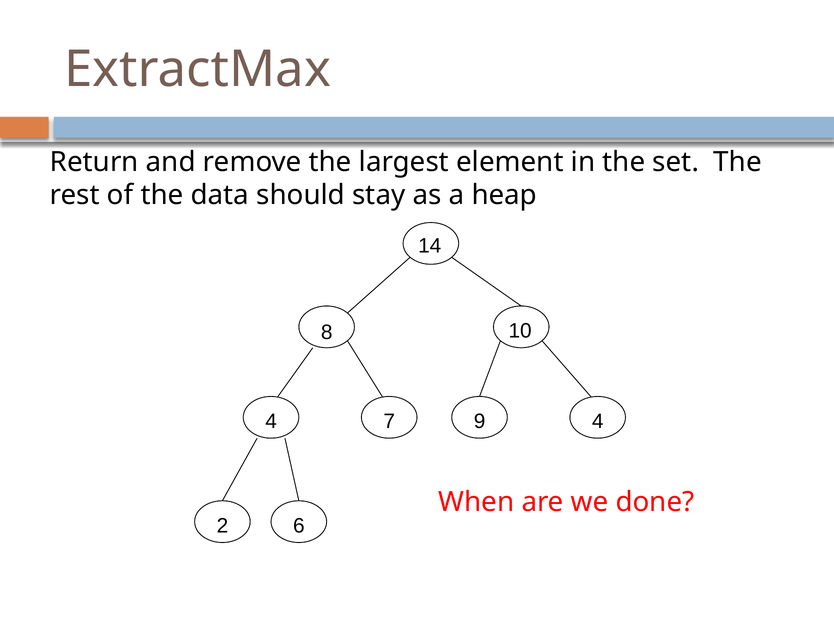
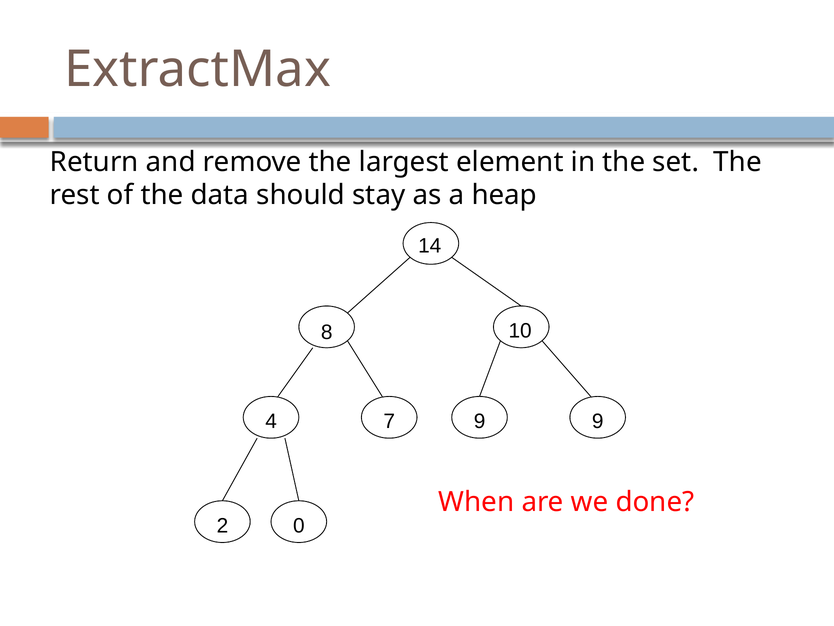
9 4: 4 -> 9
6: 6 -> 0
